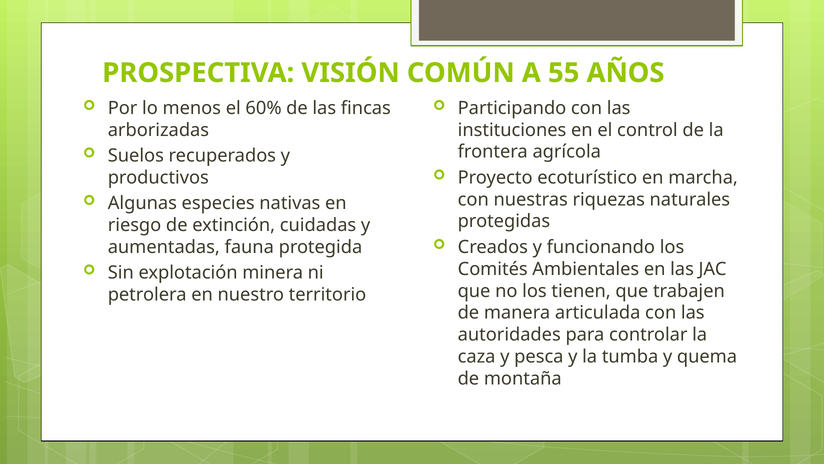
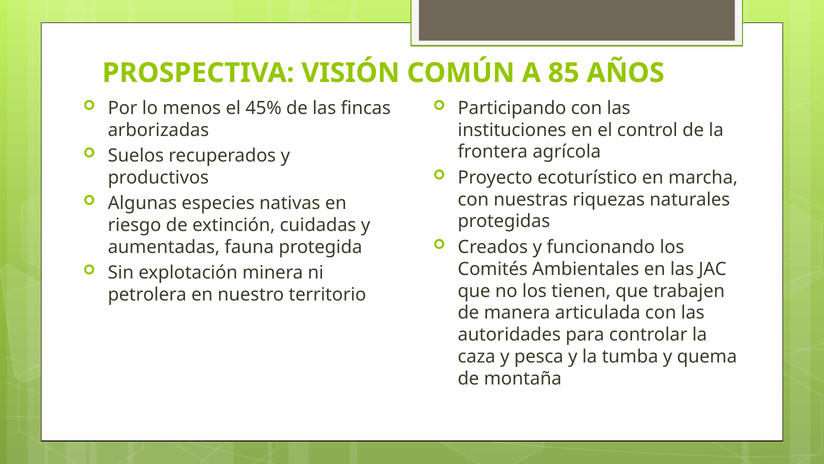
55: 55 -> 85
60%: 60% -> 45%
